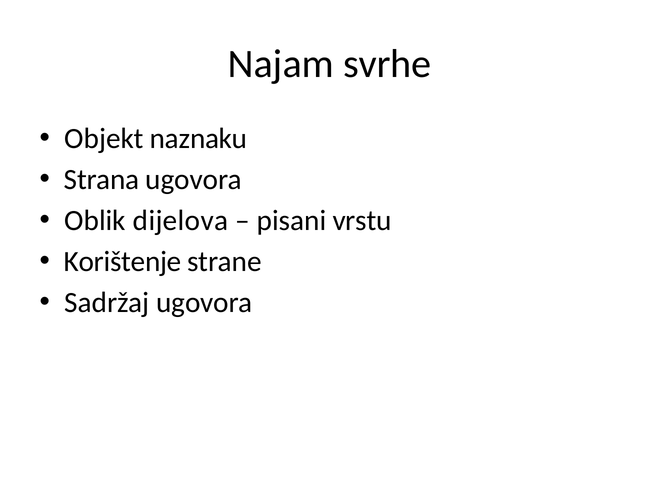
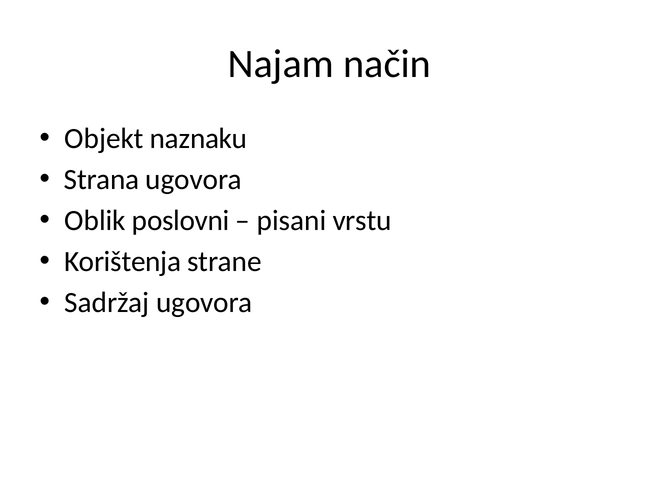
svrhe: svrhe -> način
dijelova: dijelova -> poslovni
Korištenje: Korištenje -> Korištenja
